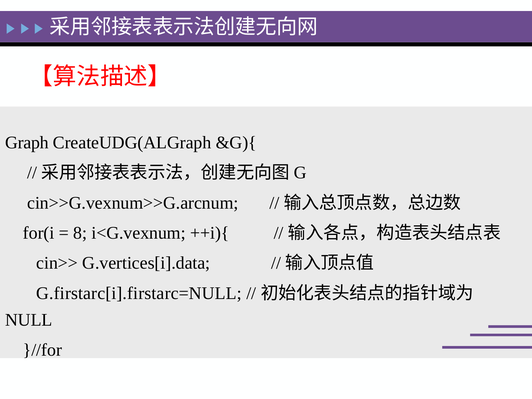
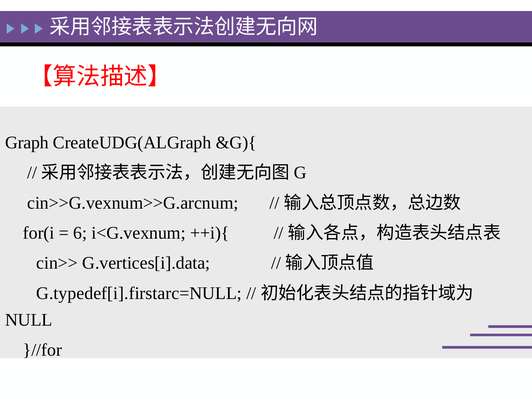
8: 8 -> 6
G.firstarc[i].firstarc=NULL: G.firstarc[i].firstarc=NULL -> G.typedef[i].firstarc=NULL
